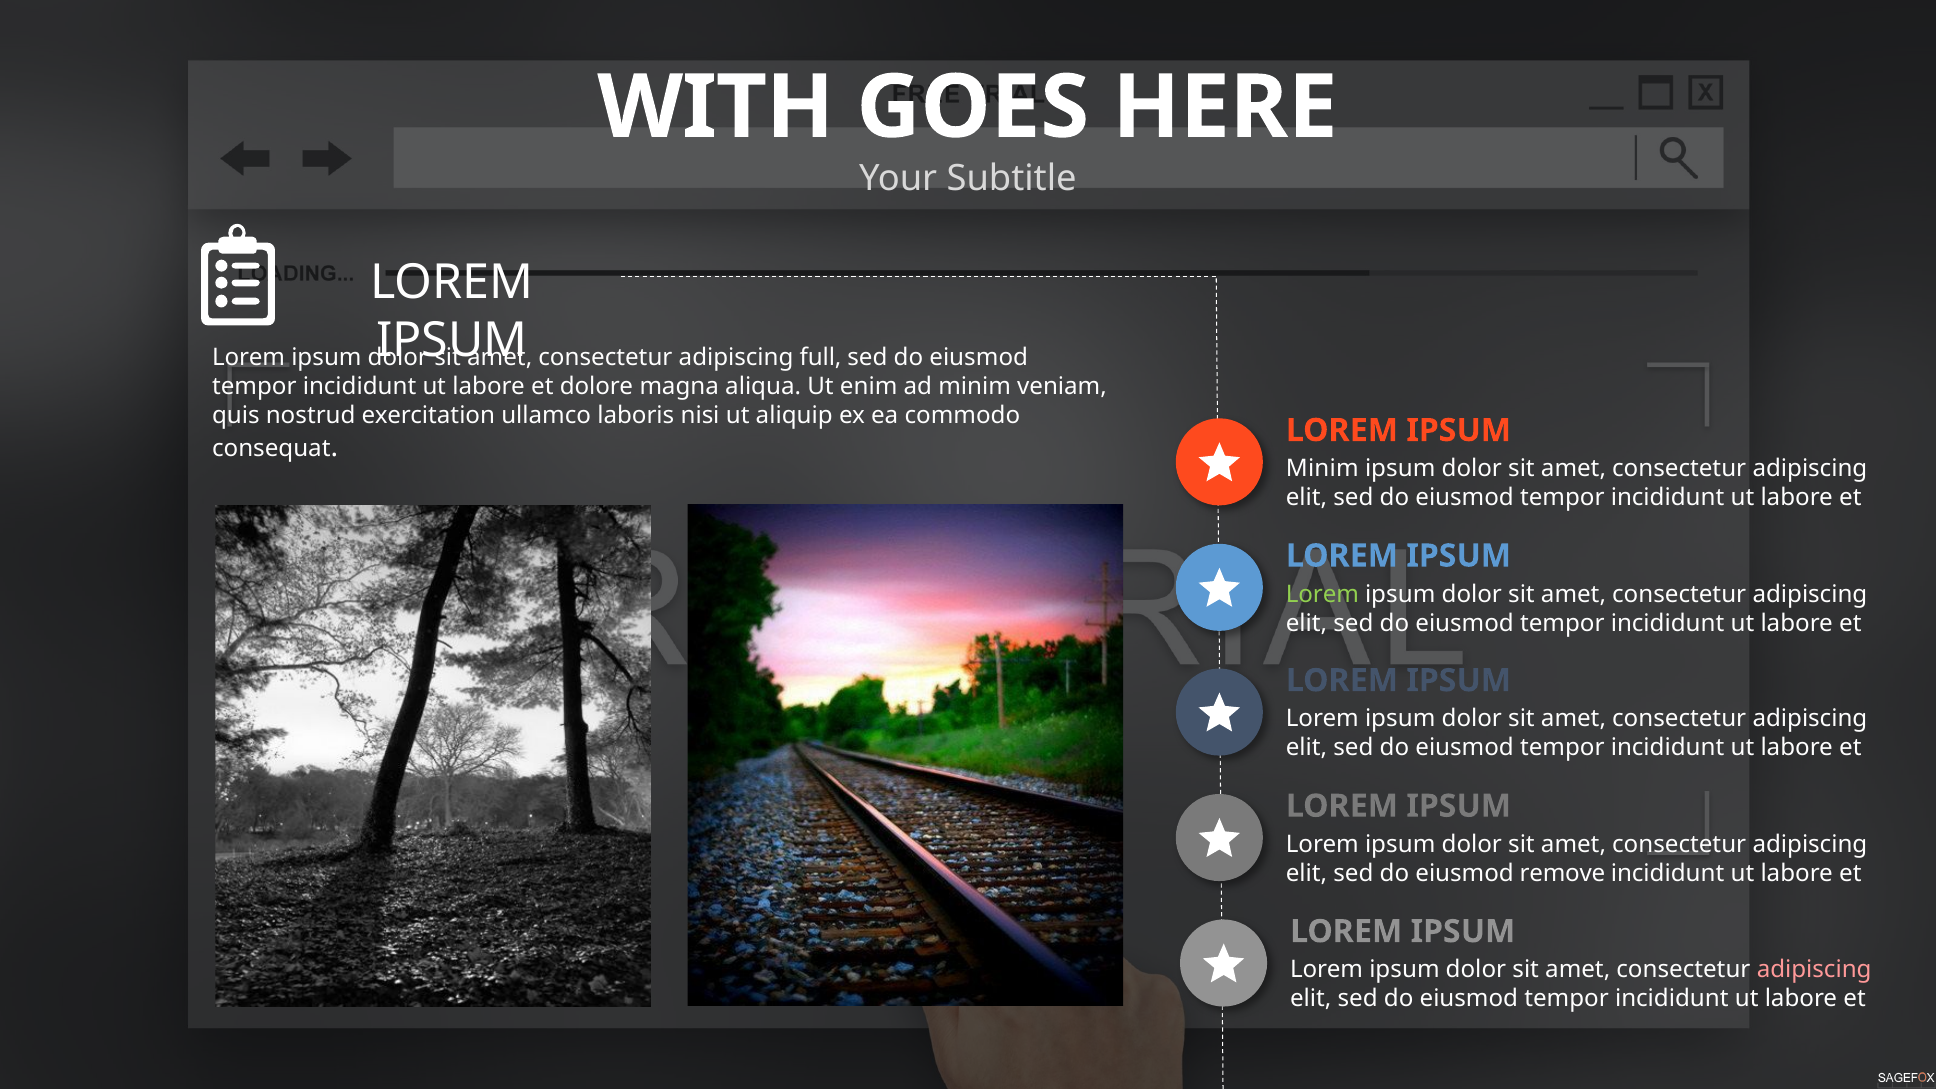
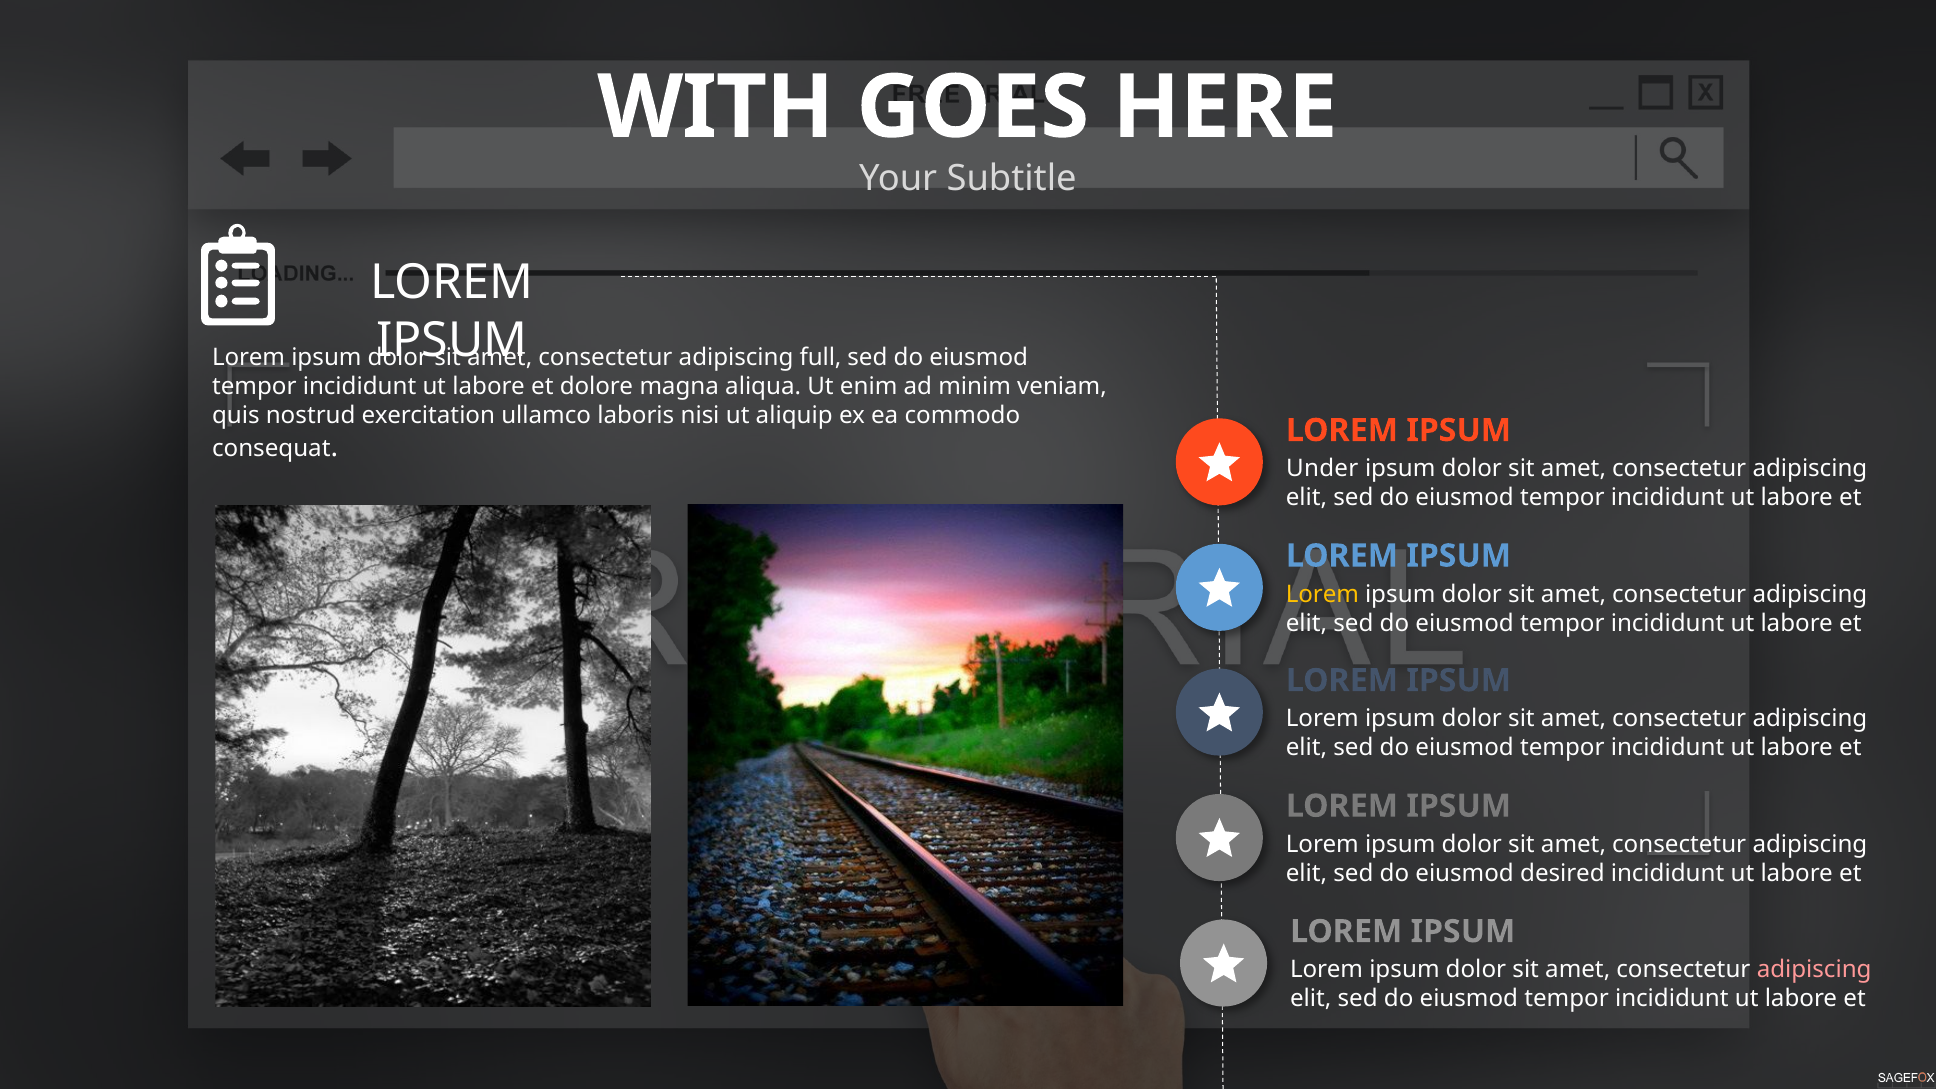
Minim at (1322, 469): Minim -> Under
Lorem at (1322, 594) colour: light green -> yellow
remove: remove -> desired
